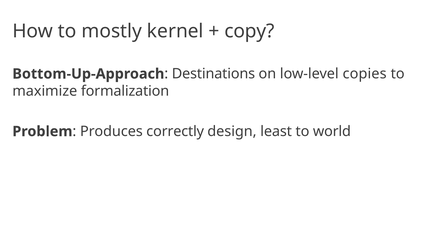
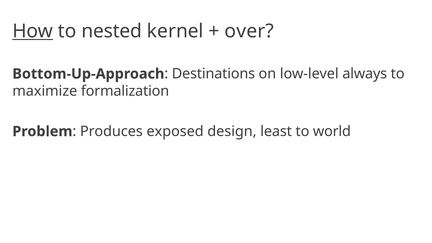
How underline: none -> present
mostly: mostly -> nested
copy: copy -> over
copies: copies -> always
correctly: correctly -> exposed
